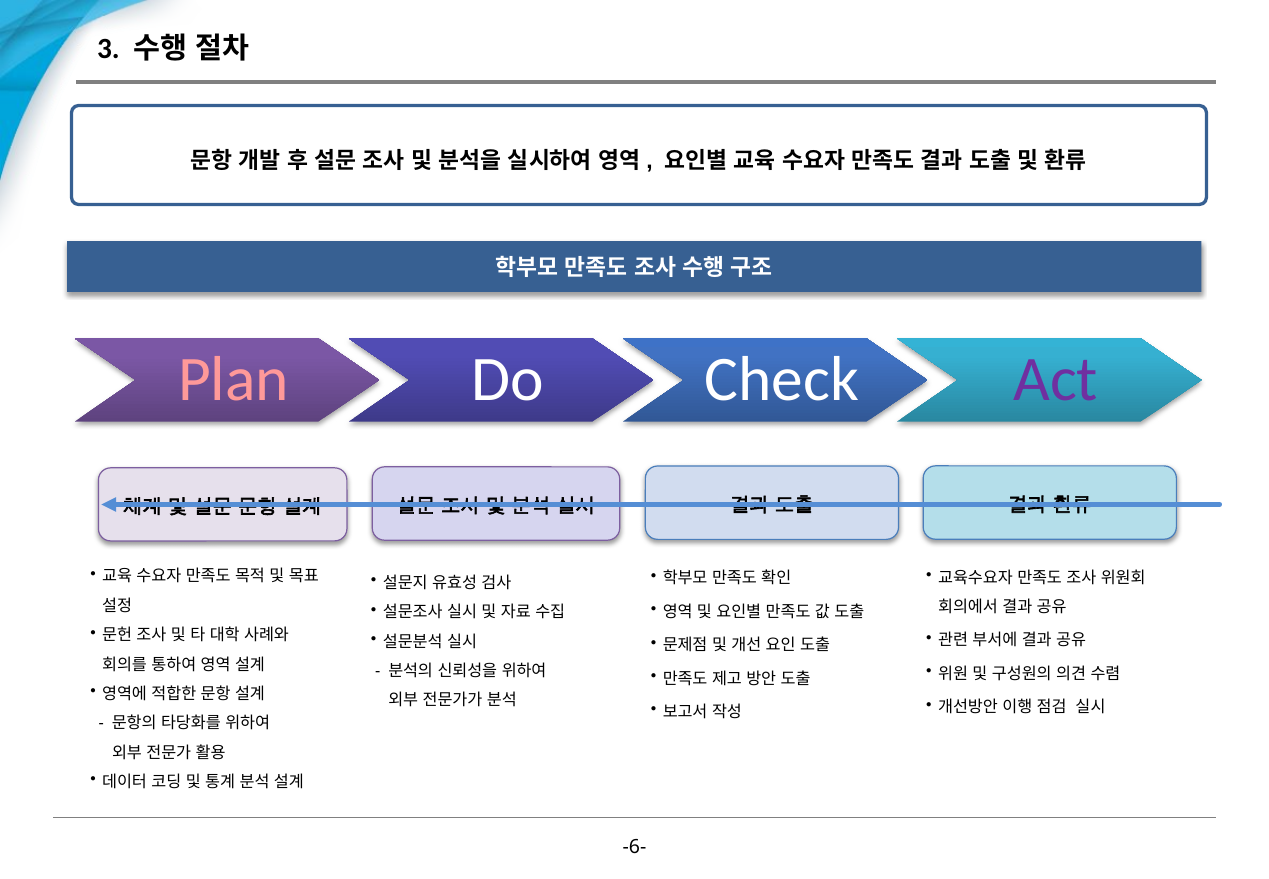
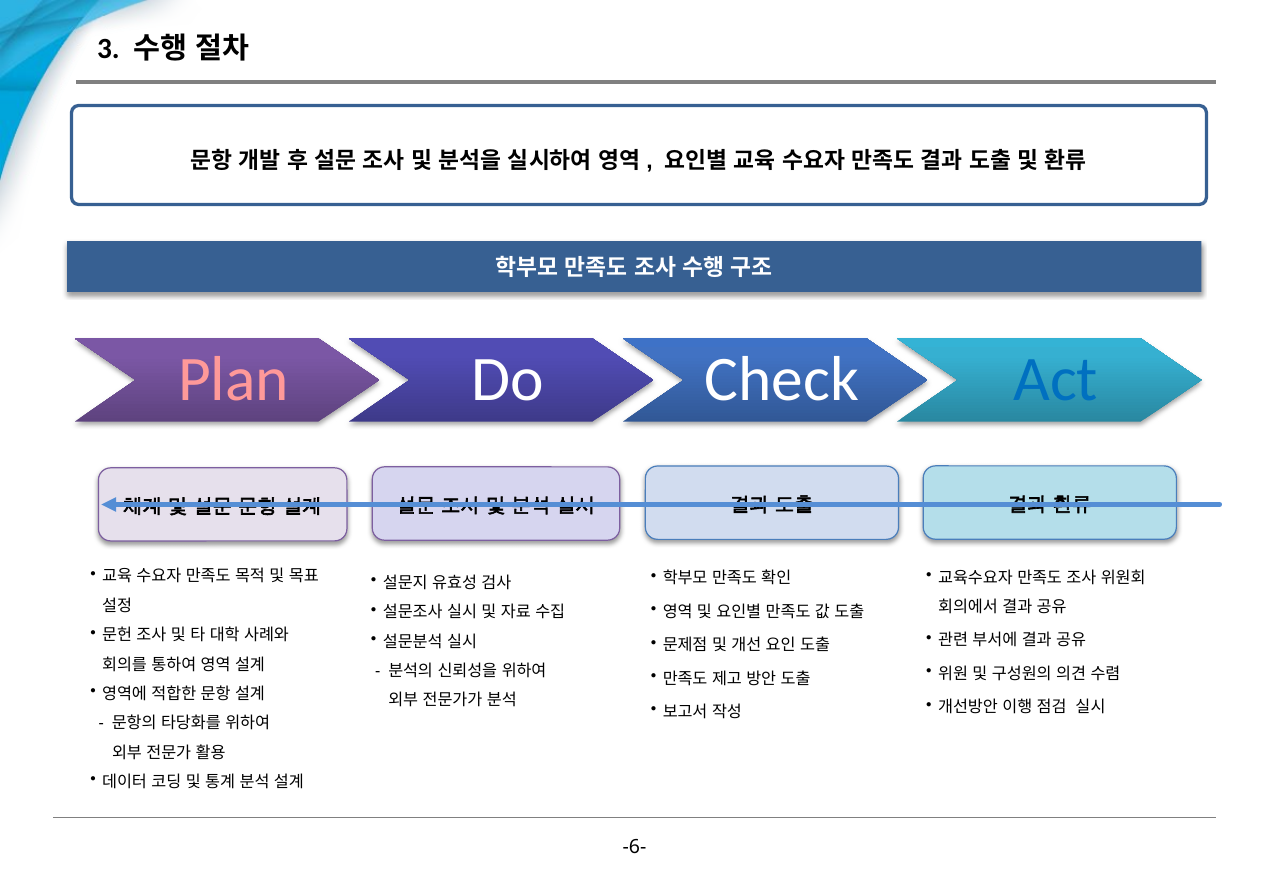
Act colour: purple -> blue
